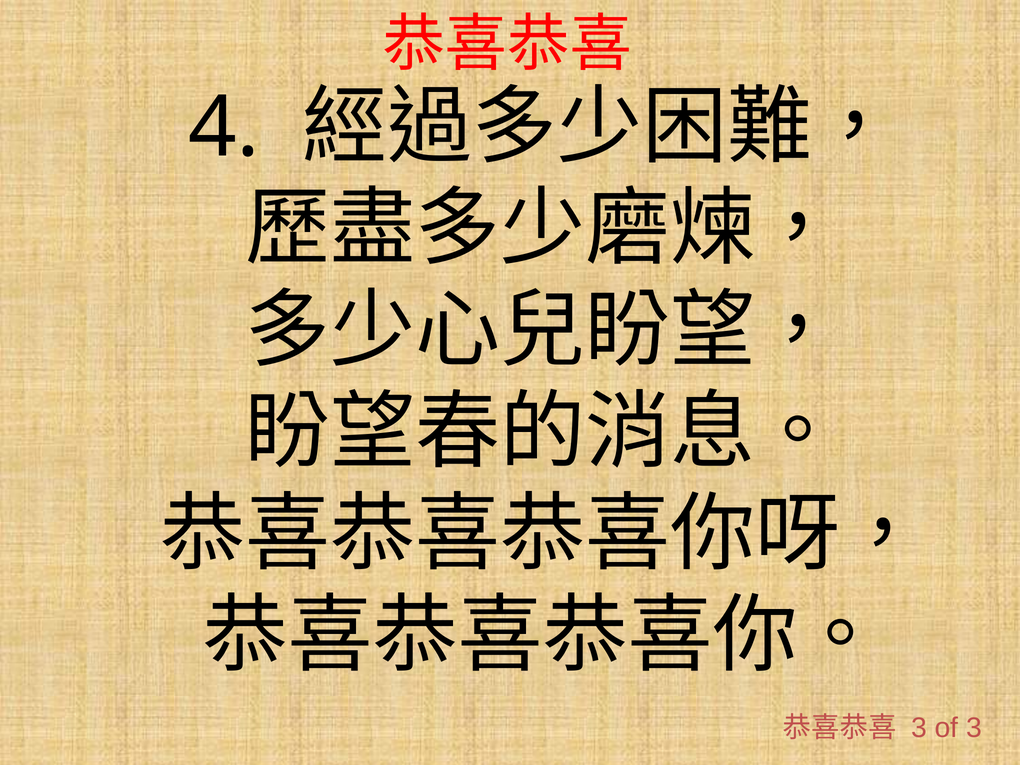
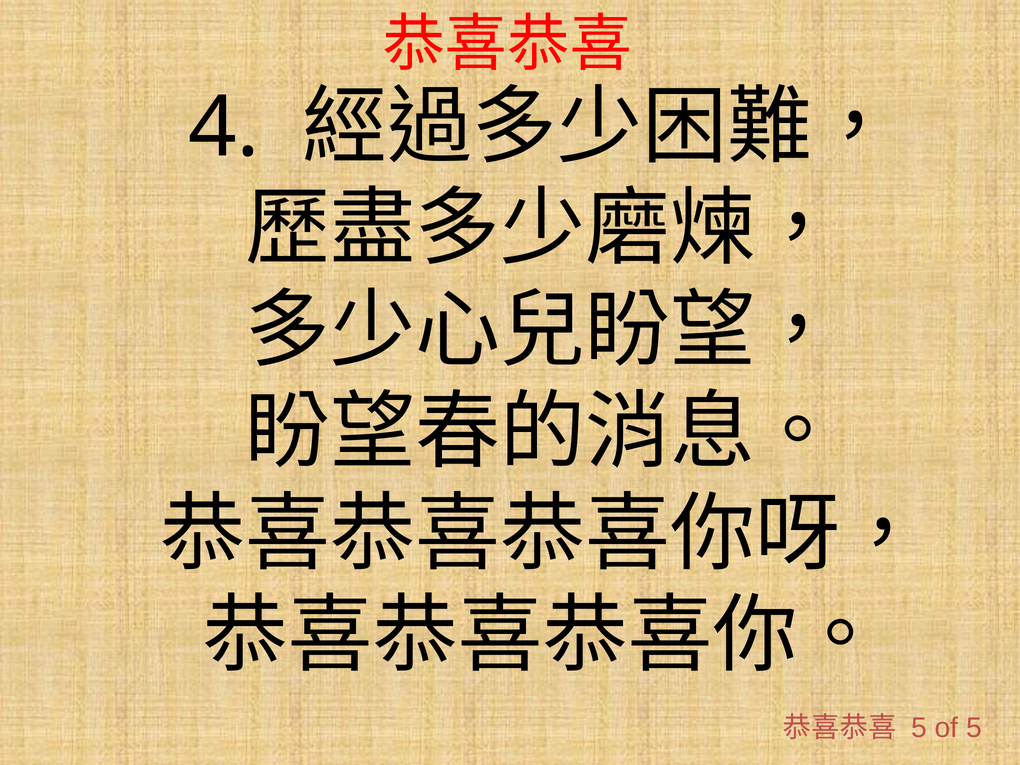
3 at (919, 728): 3 -> 5
of 3: 3 -> 5
